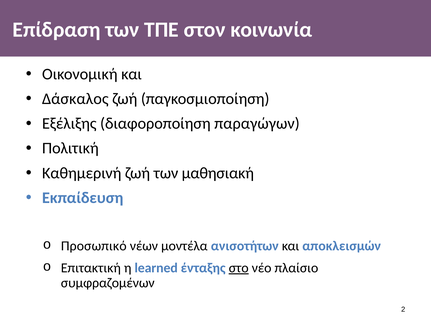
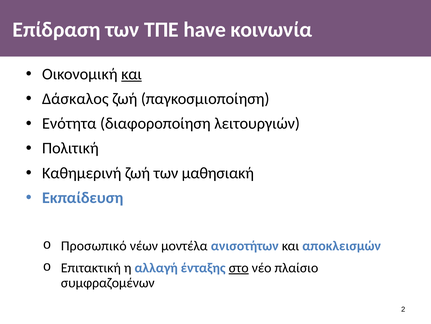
στον: στον -> have
και at (131, 74) underline: none -> present
Εξέλιξης: Εξέλιξης -> Ενότητα
παραγώγων: παραγώγων -> λειτουργιών
learned: learned -> αλλαγή
